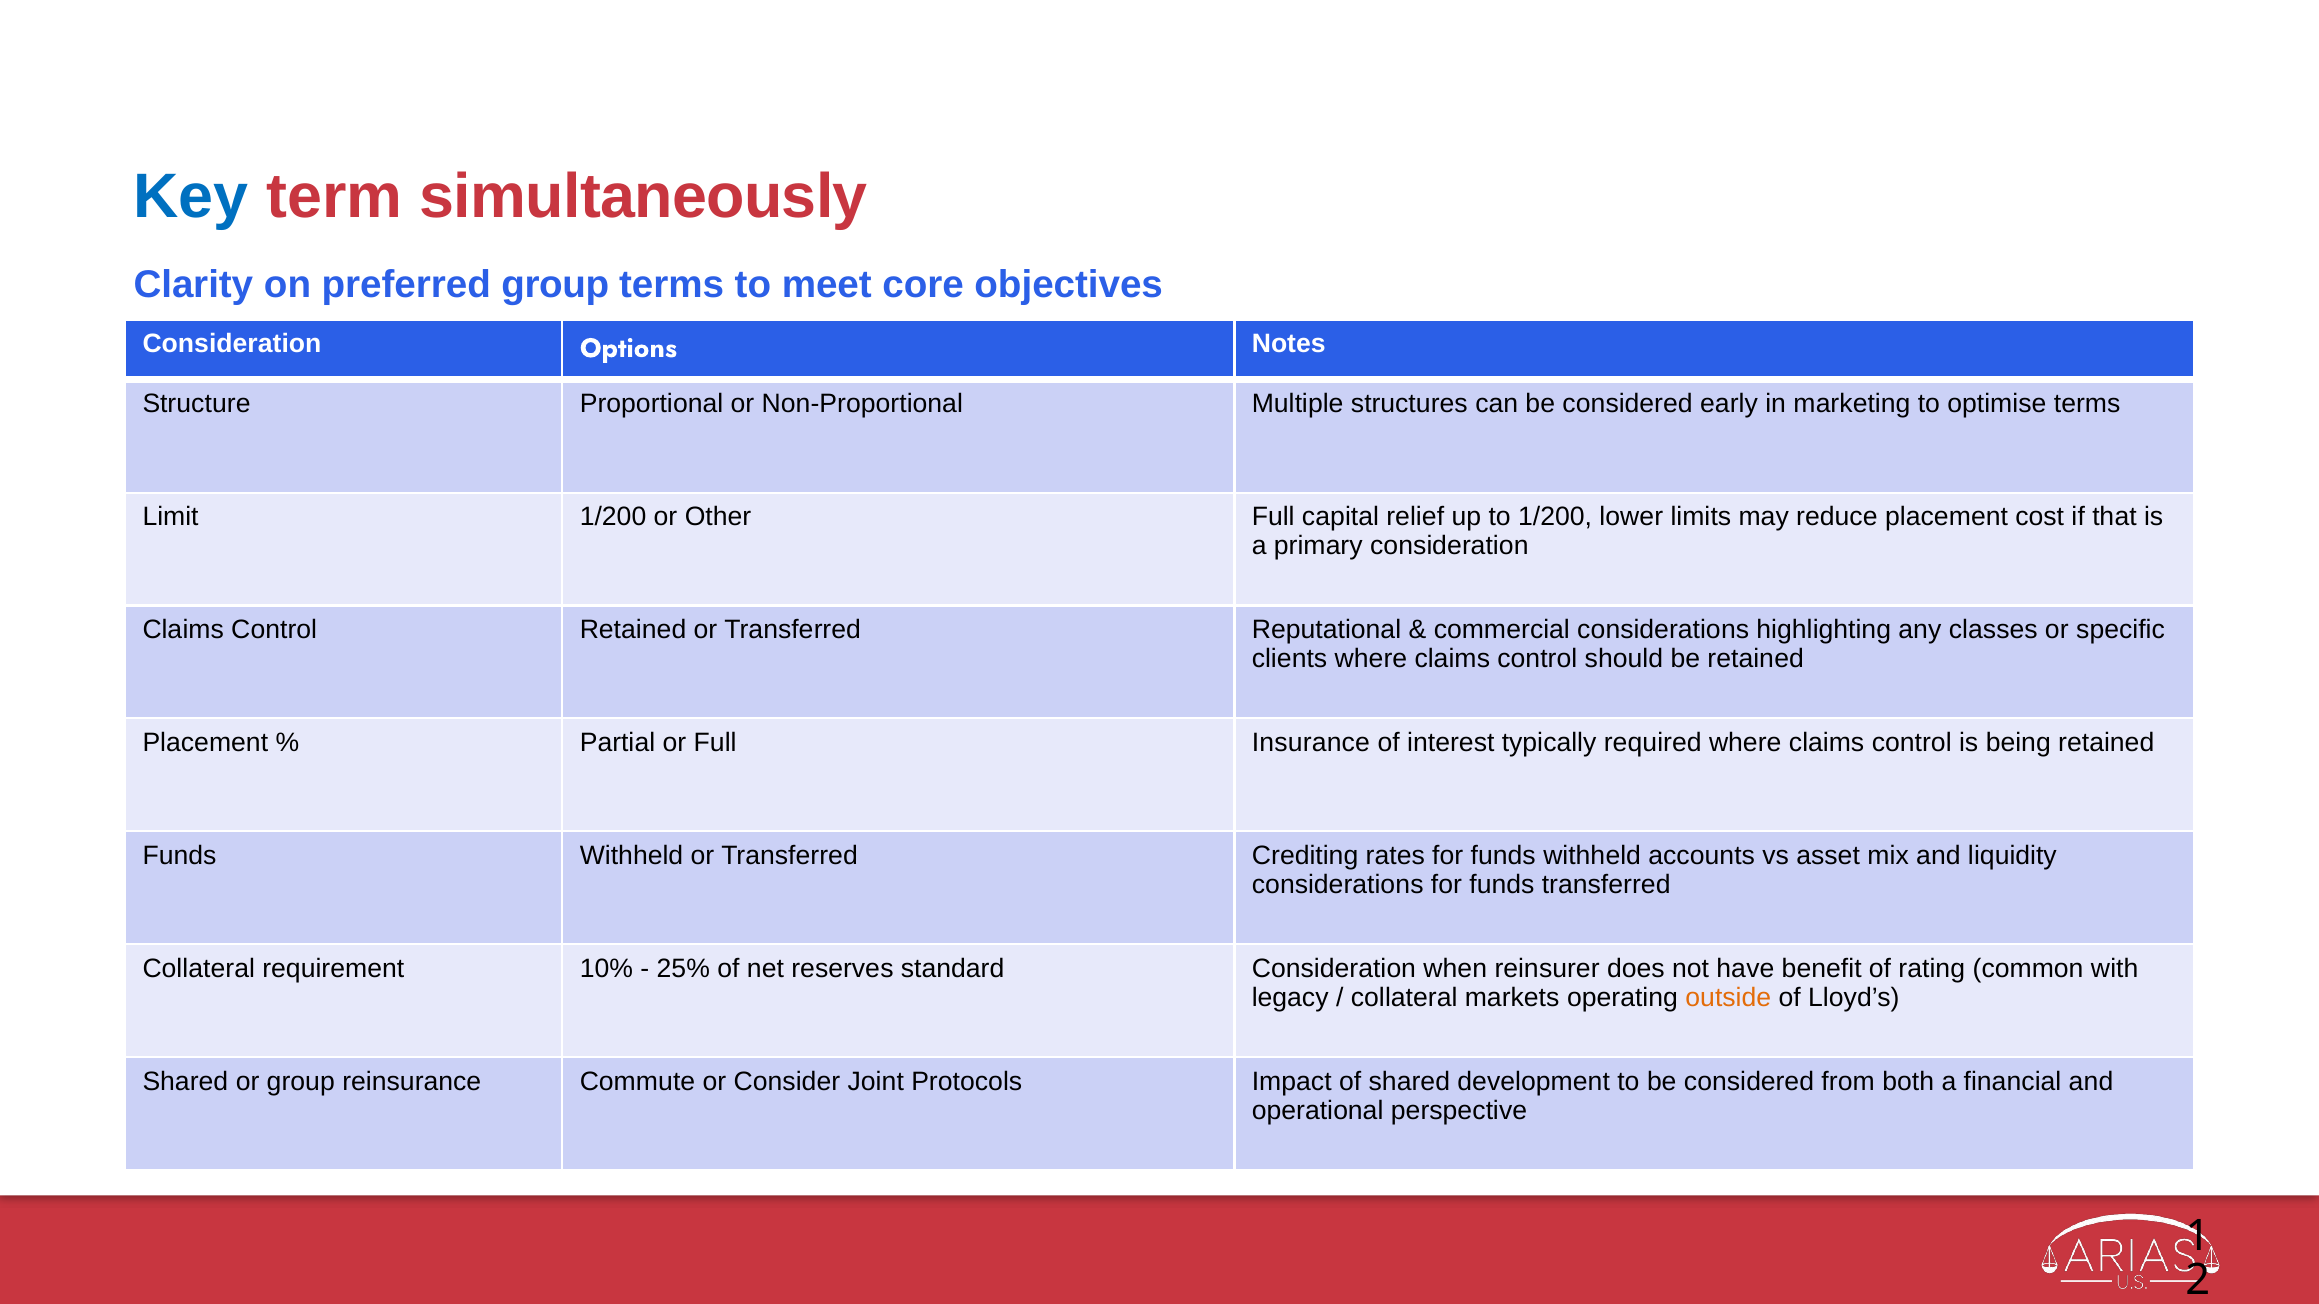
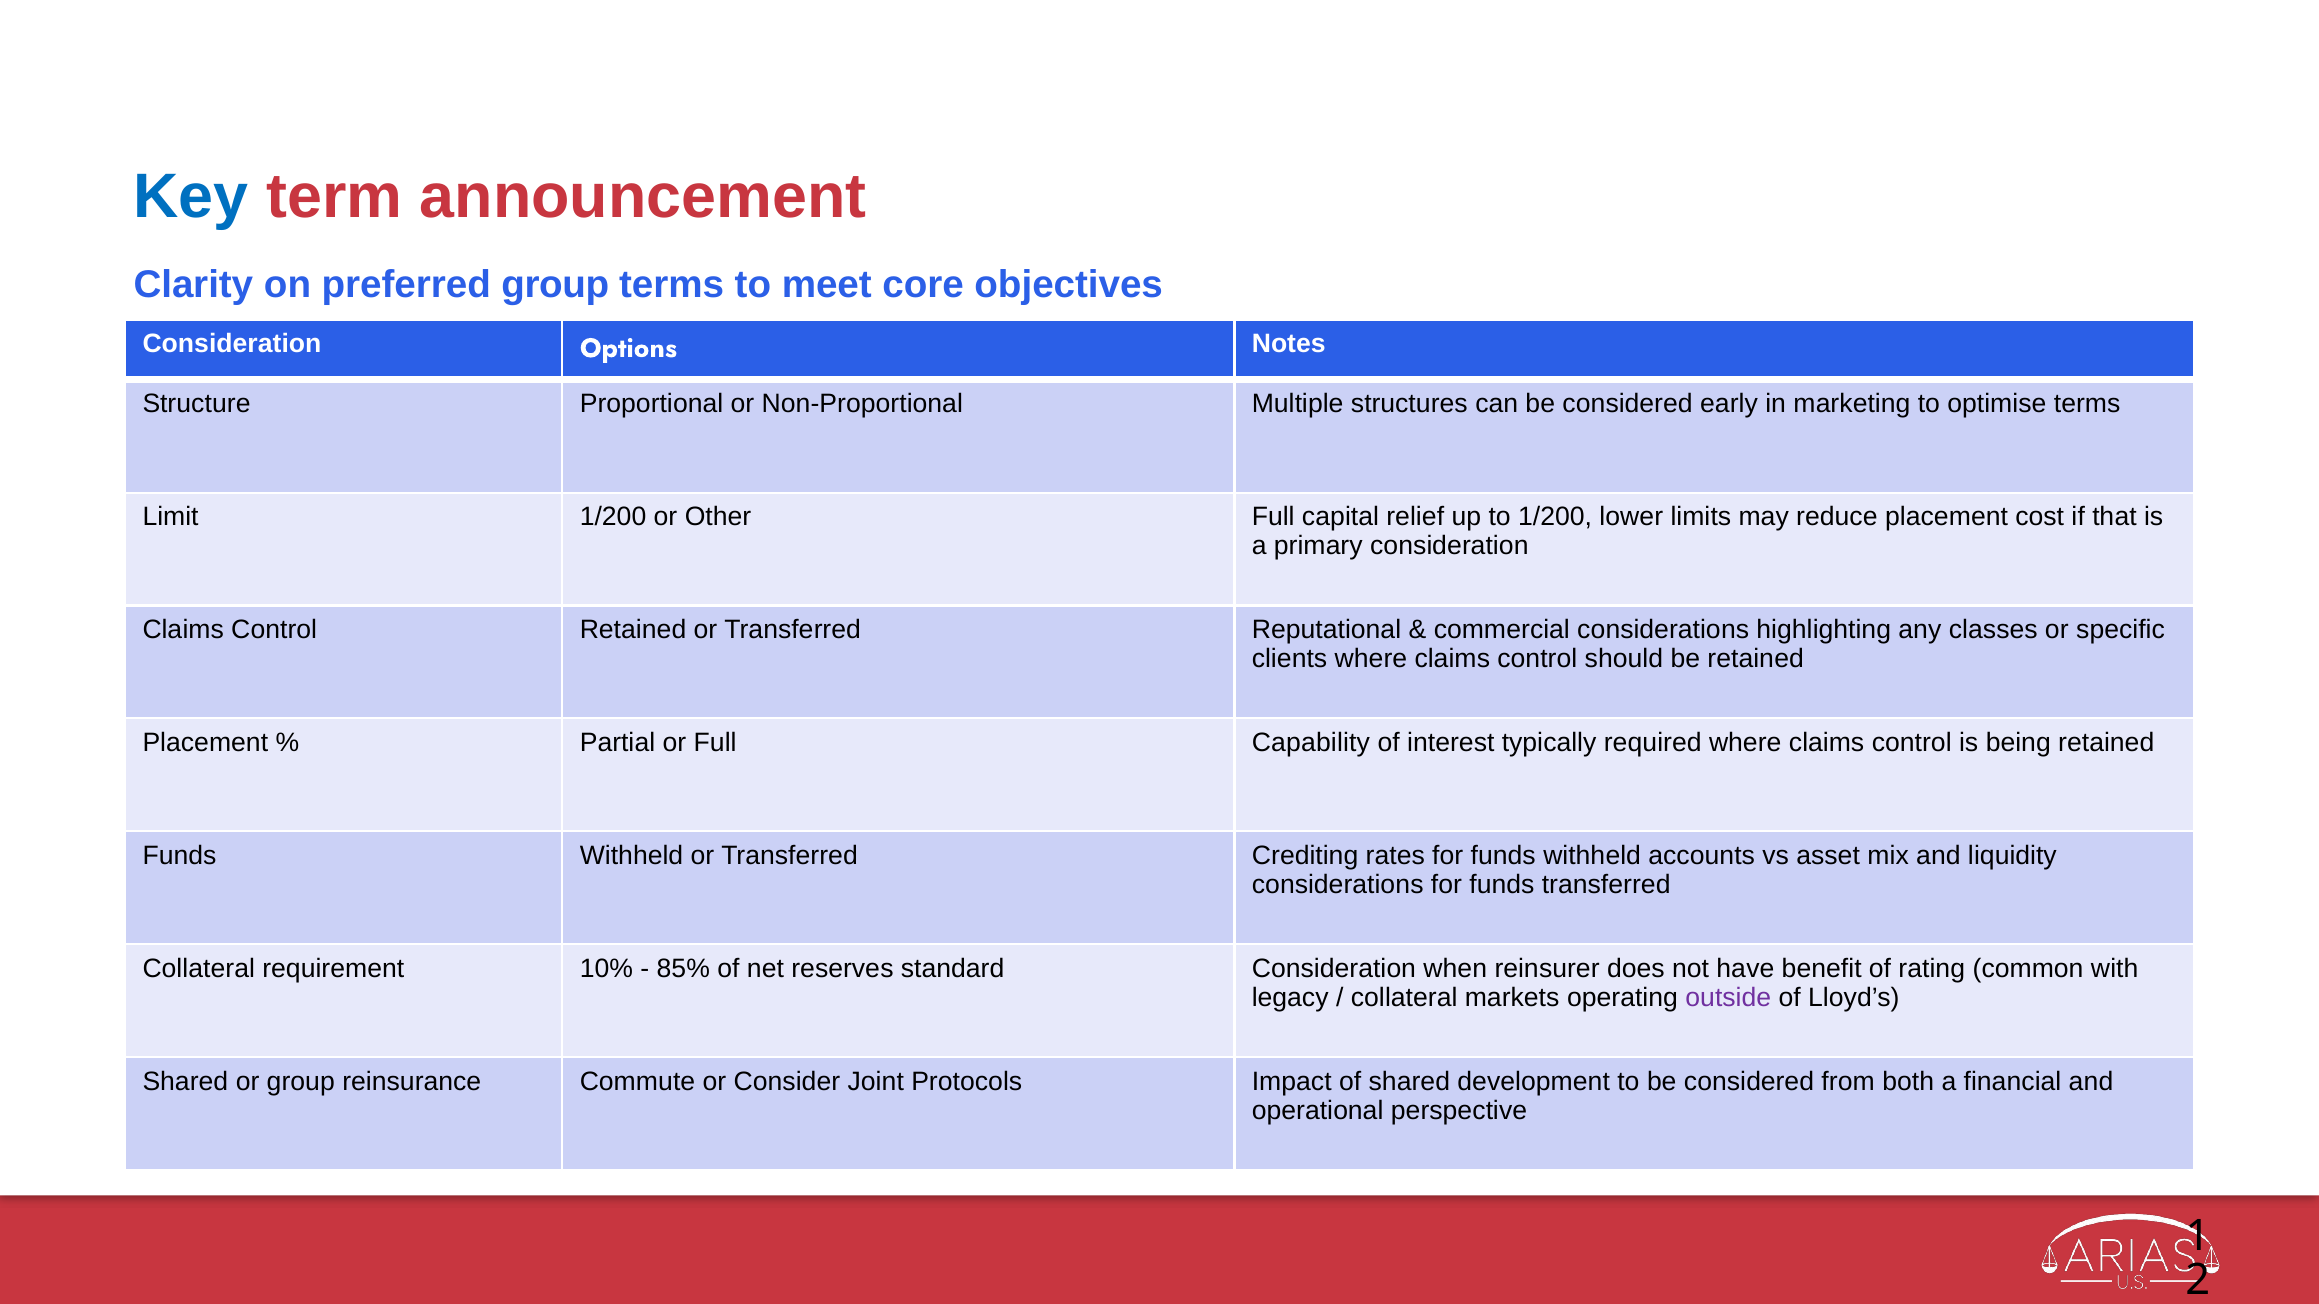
simultaneously: simultaneously -> announcement
Insurance: Insurance -> Capability
25%: 25% -> 85%
outside colour: orange -> purple
